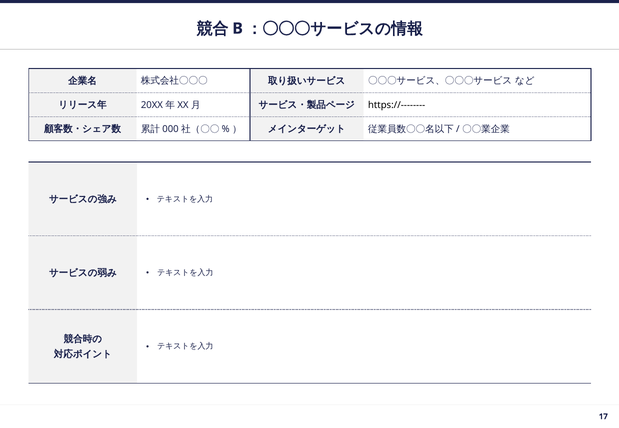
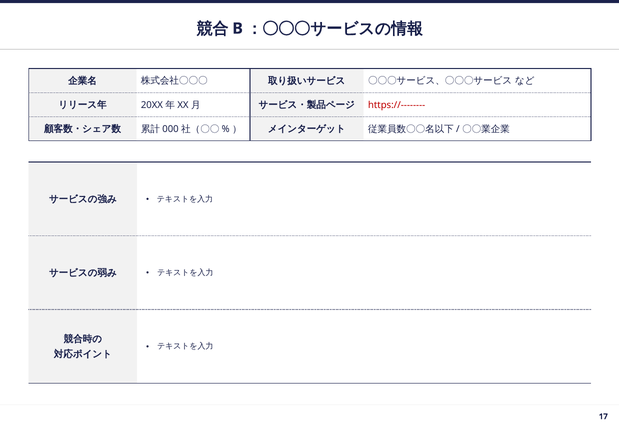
https://-------- colour: black -> red
